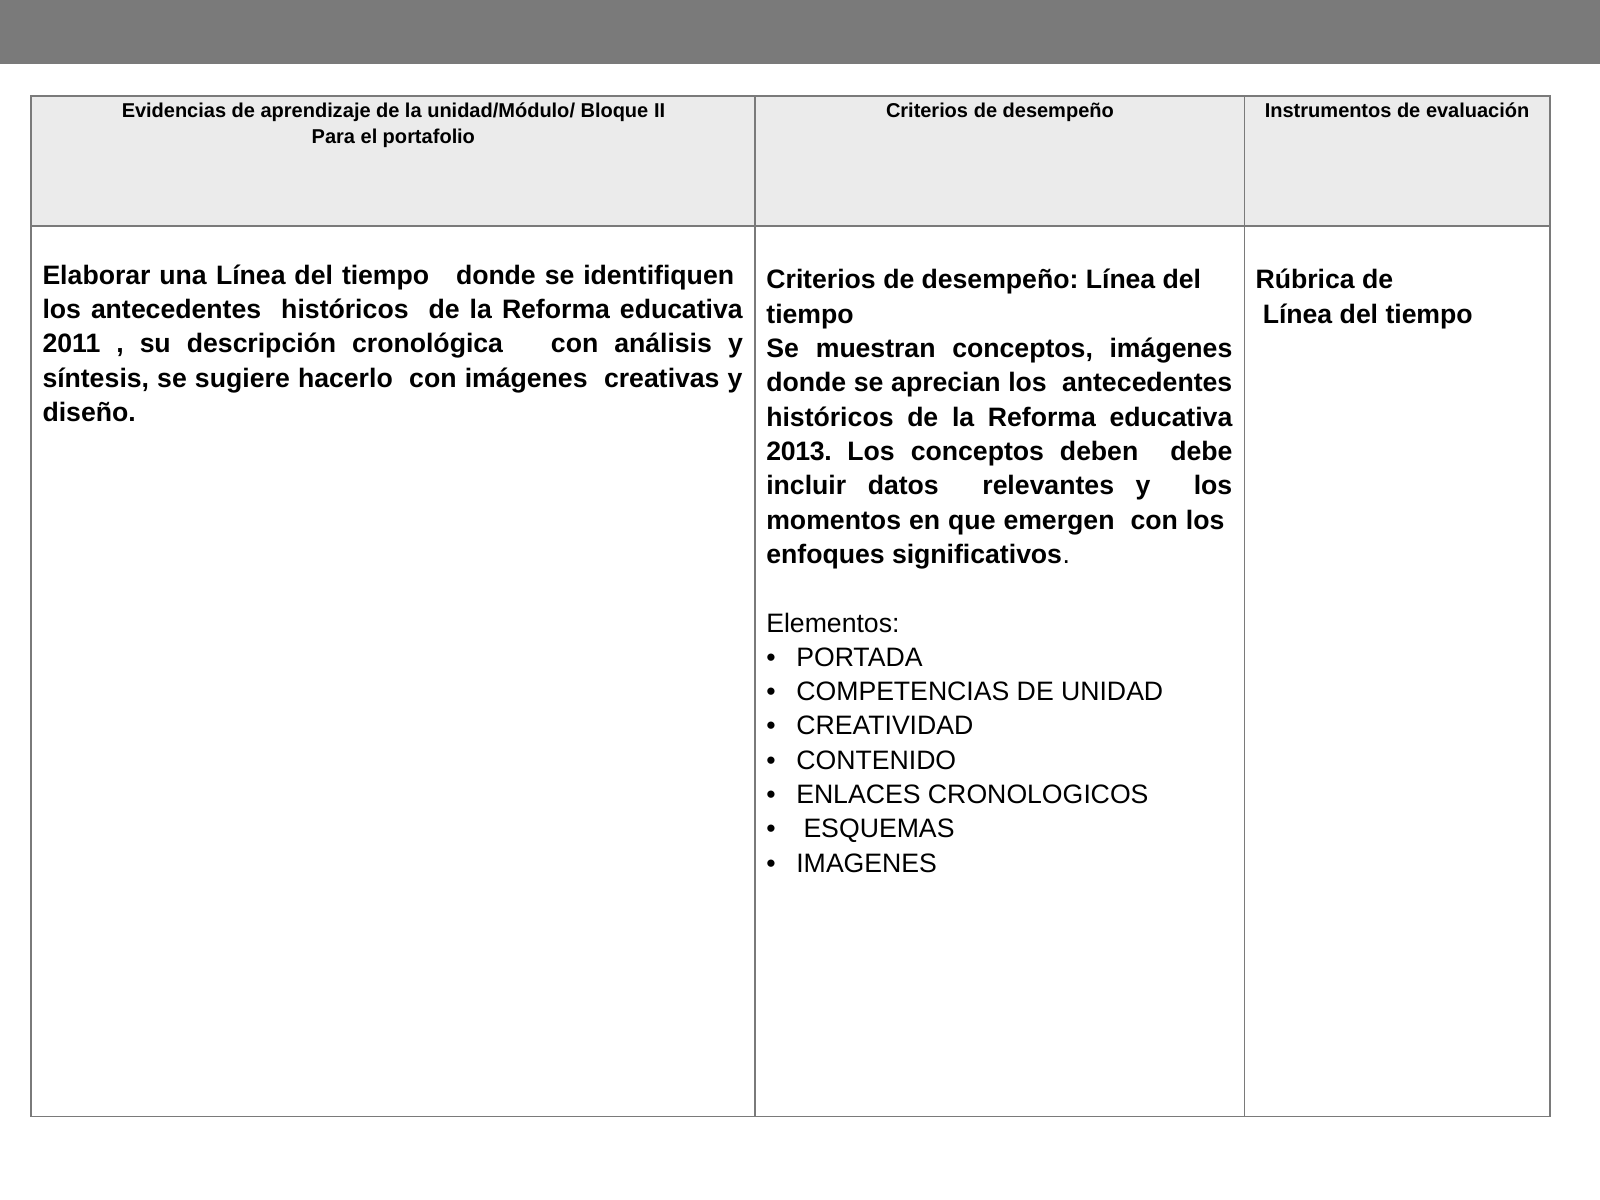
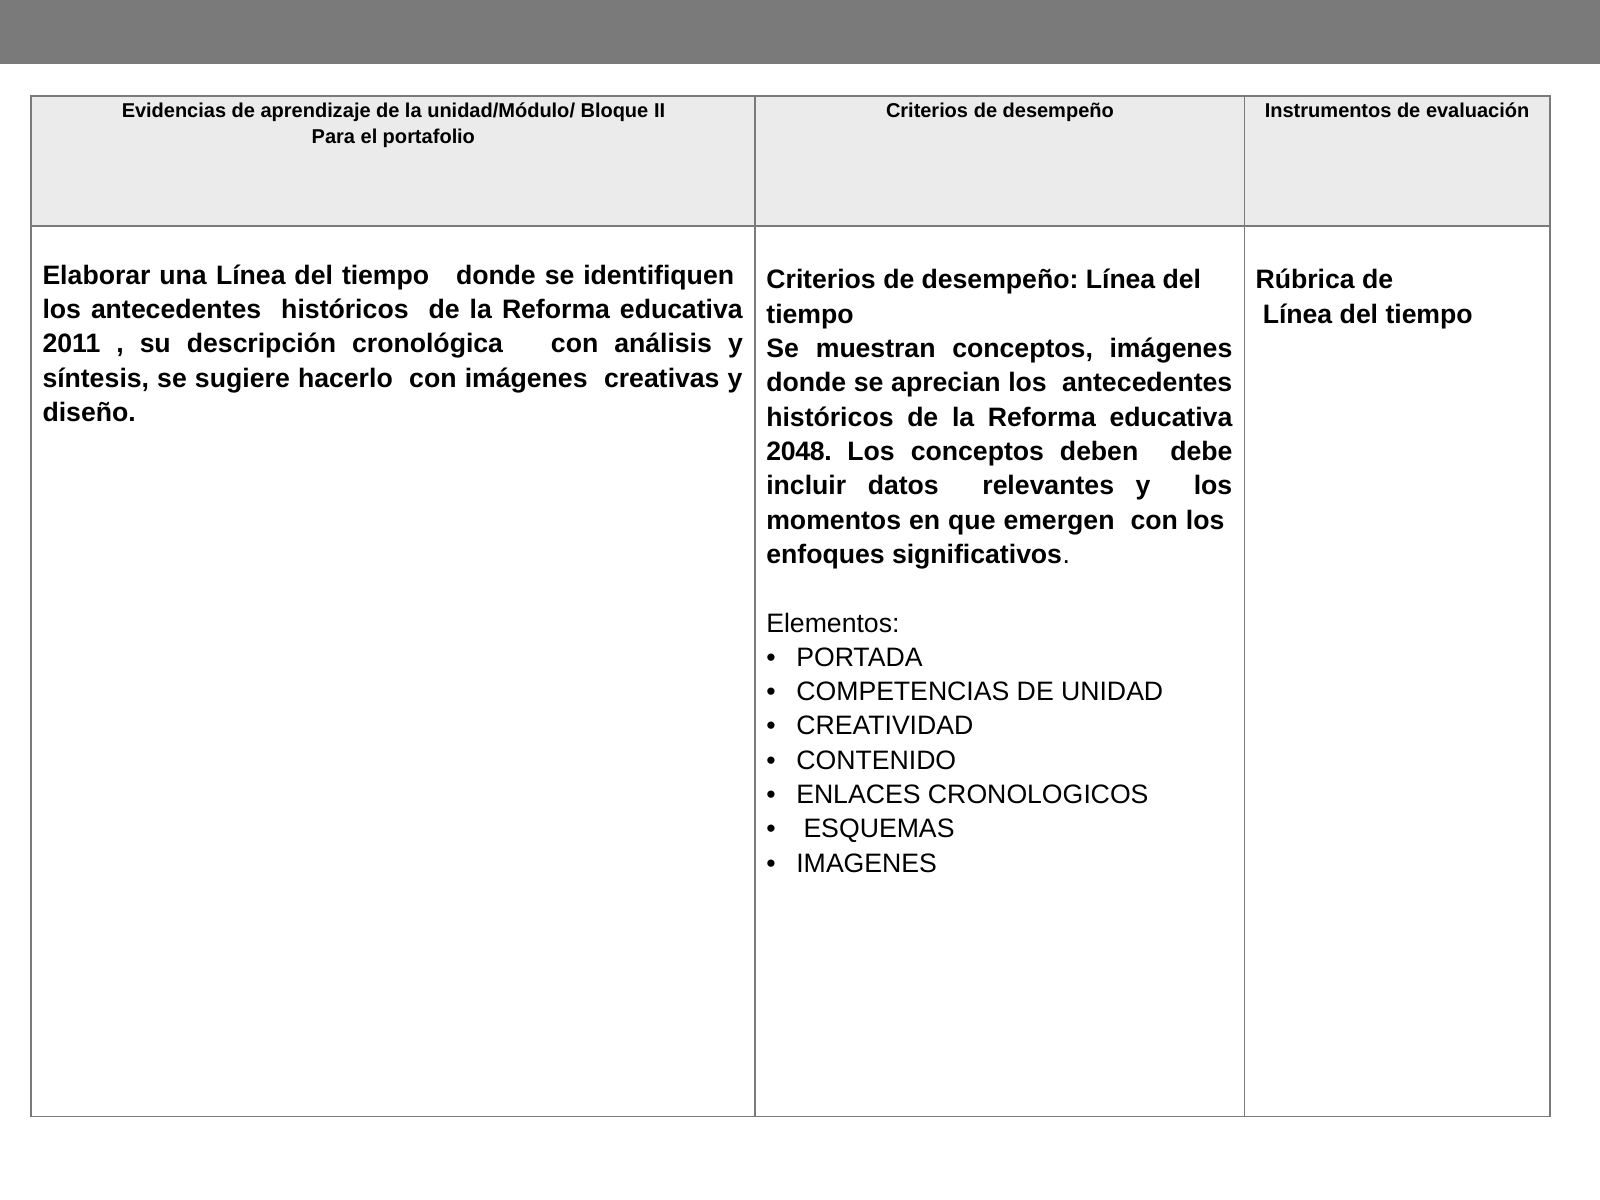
2013: 2013 -> 2048
